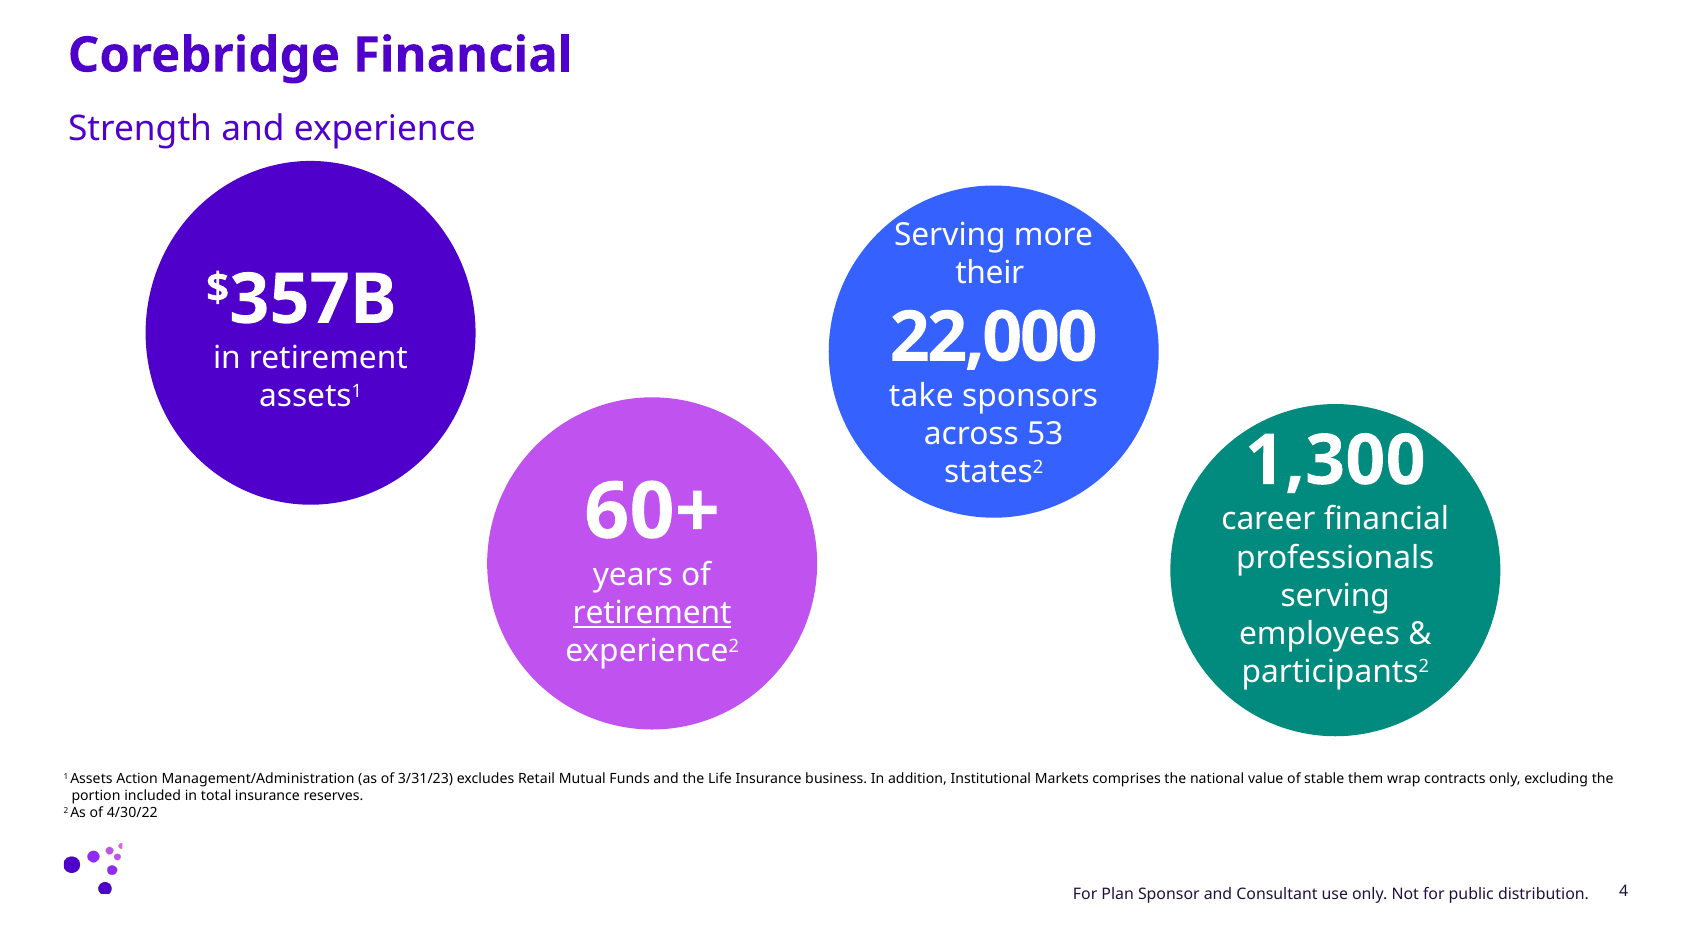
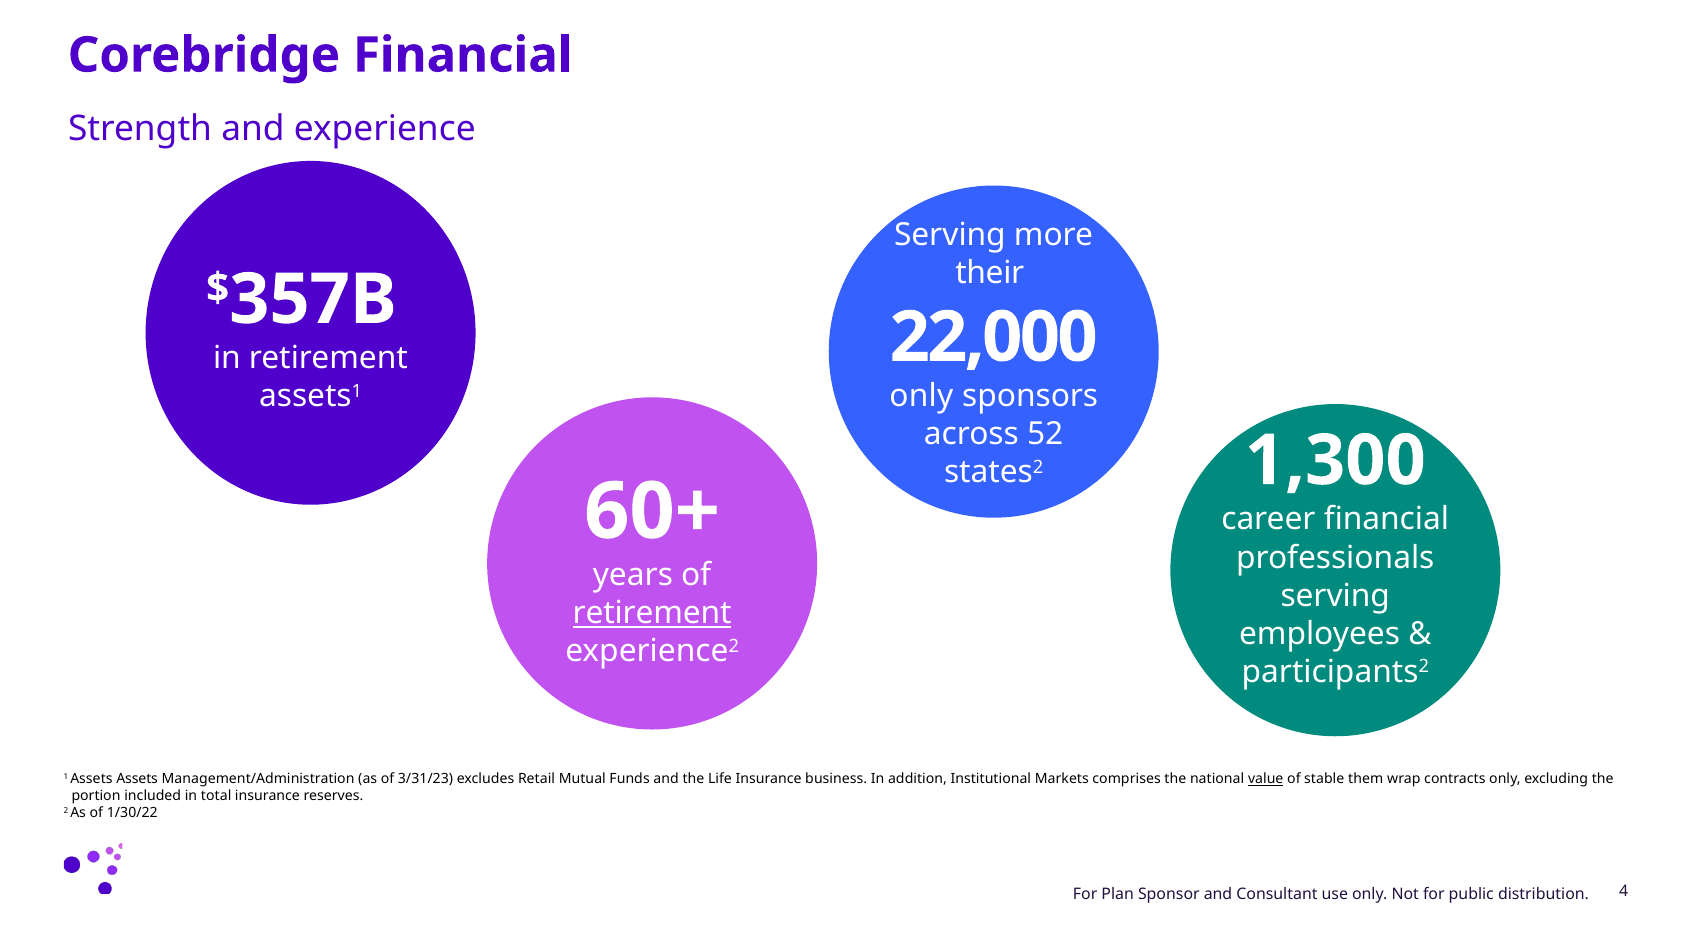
take at (921, 396): take -> only
53: 53 -> 52
Assets Action: Action -> Assets
value underline: none -> present
4/30/22: 4/30/22 -> 1/30/22
